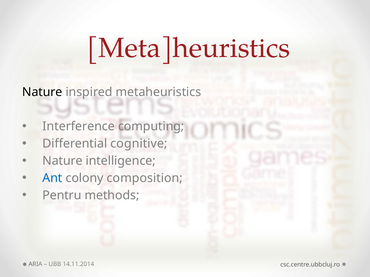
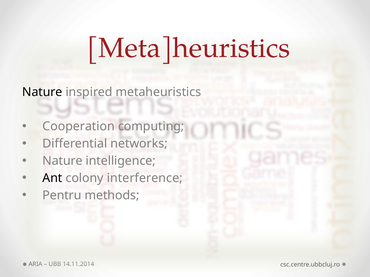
Interference: Interference -> Cooperation
cognitive: cognitive -> networks
Ant colour: blue -> black
composition: composition -> interference
